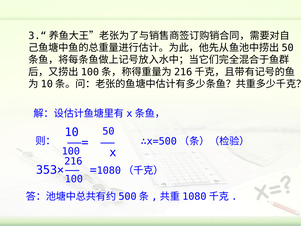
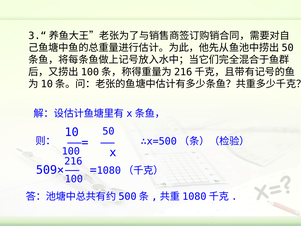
353×: 353× -> 509×
